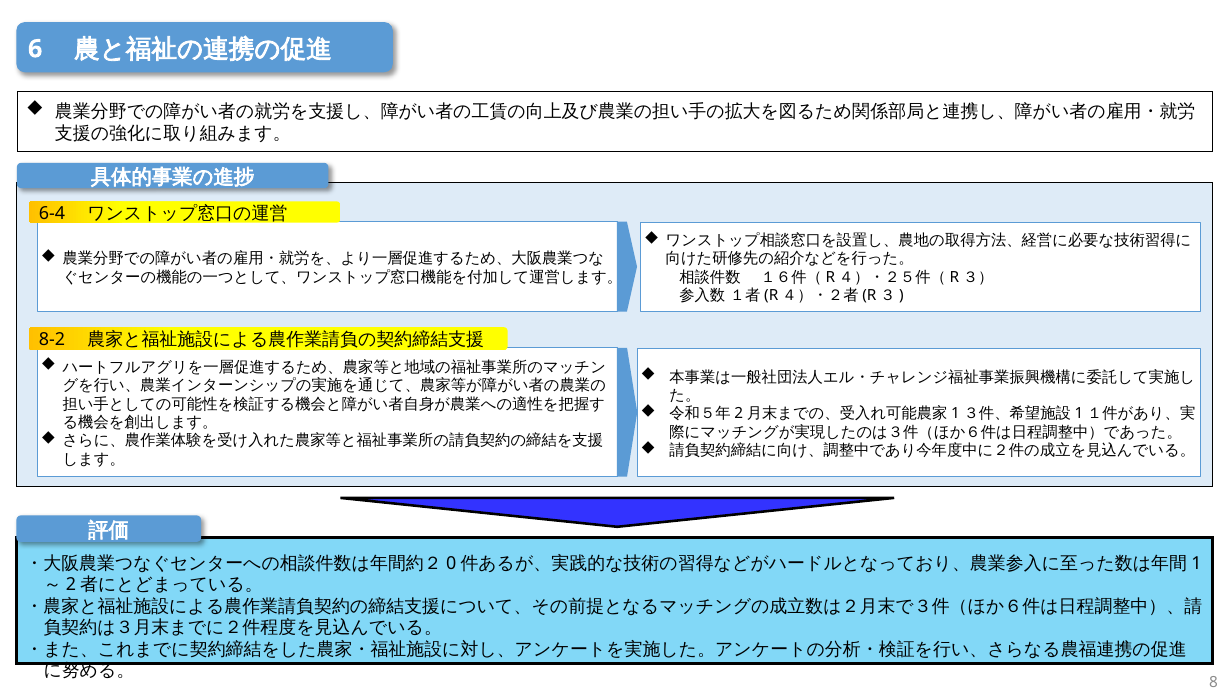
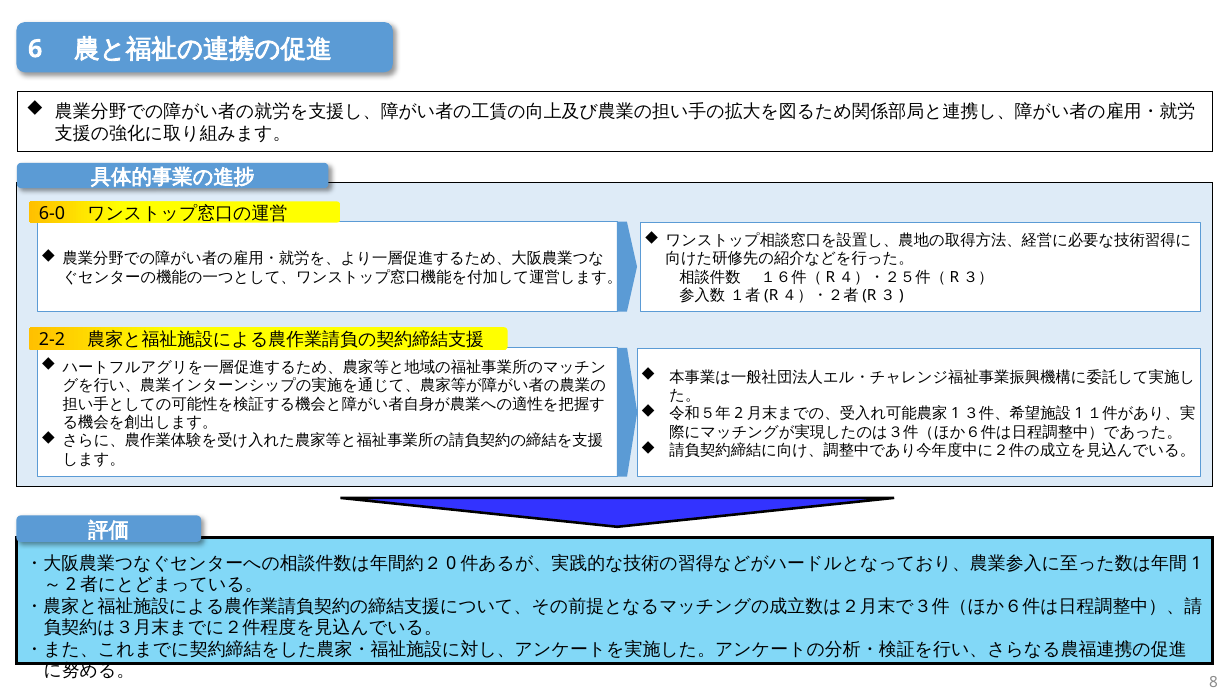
6-4: 6-4 -> 6-0
8-2: 8-2 -> 2-2
